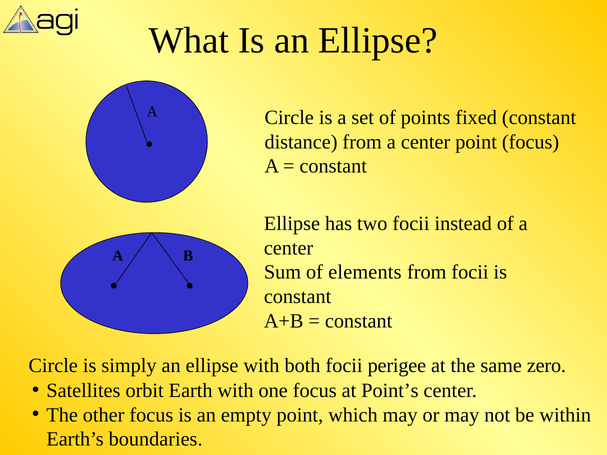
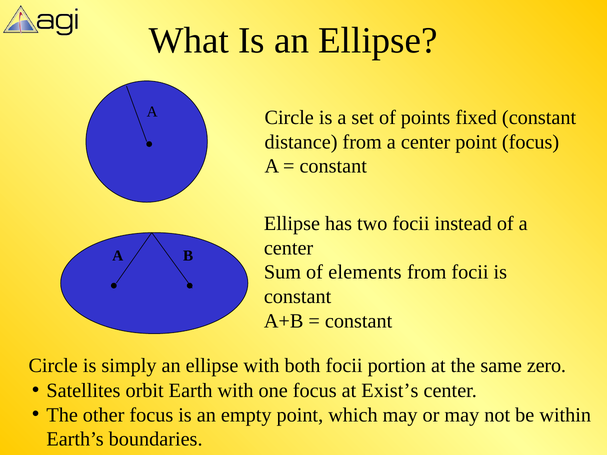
perigee: perigee -> portion
Point’s: Point’s -> Exist’s
